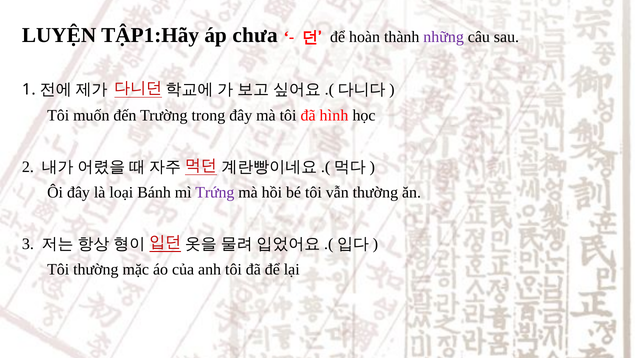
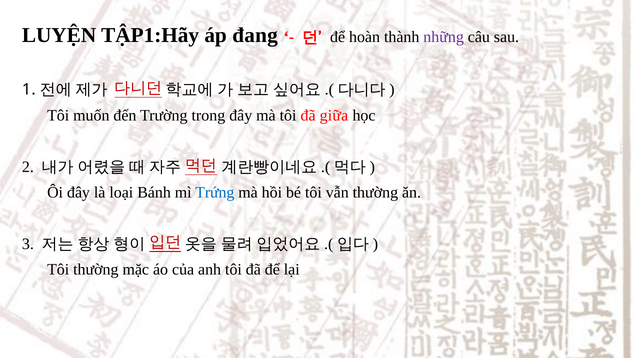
chưa: chưa -> đang
hình: hình -> giữa
Trứng colour: purple -> blue
